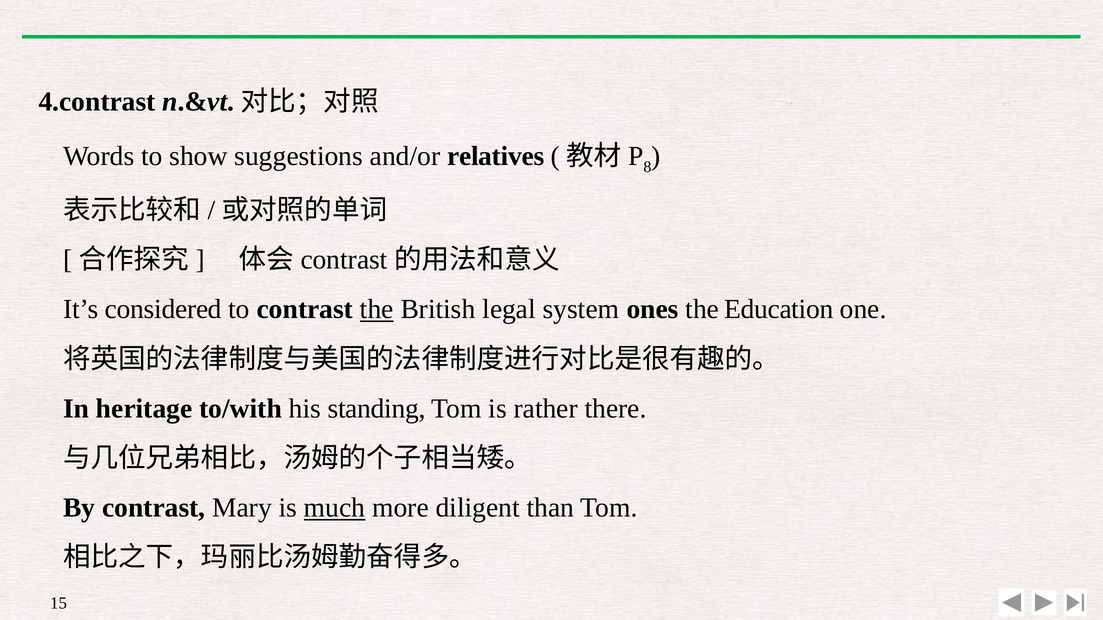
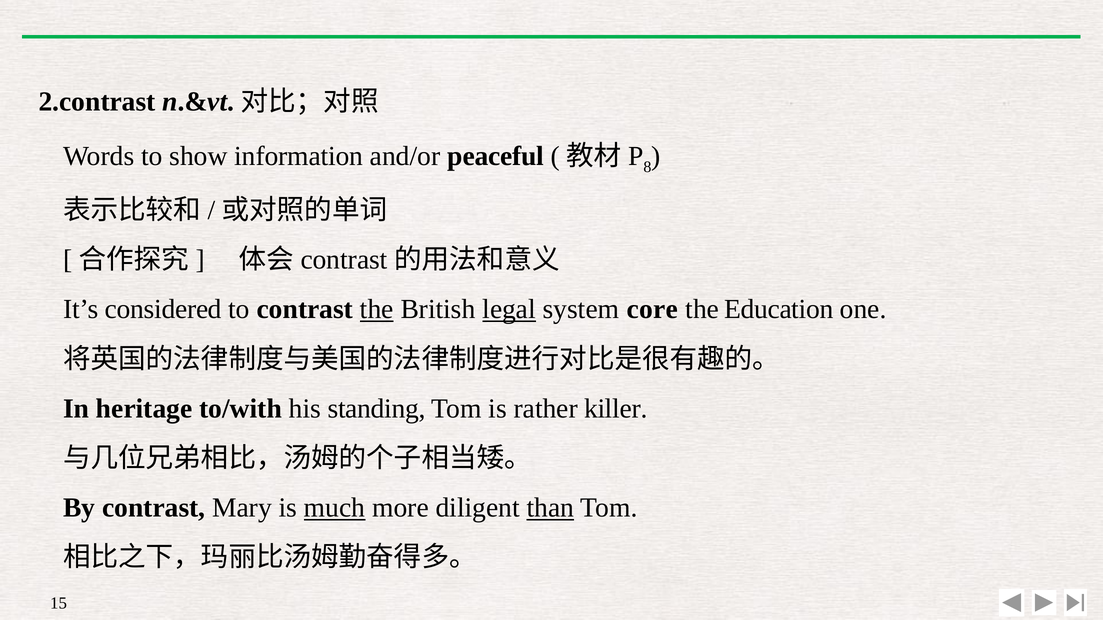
4.contrast: 4.contrast -> 2.contrast
suggestions: suggestions -> information
relatives: relatives -> peaceful
legal underline: none -> present
ones: ones -> core
there: there -> killer
than underline: none -> present
